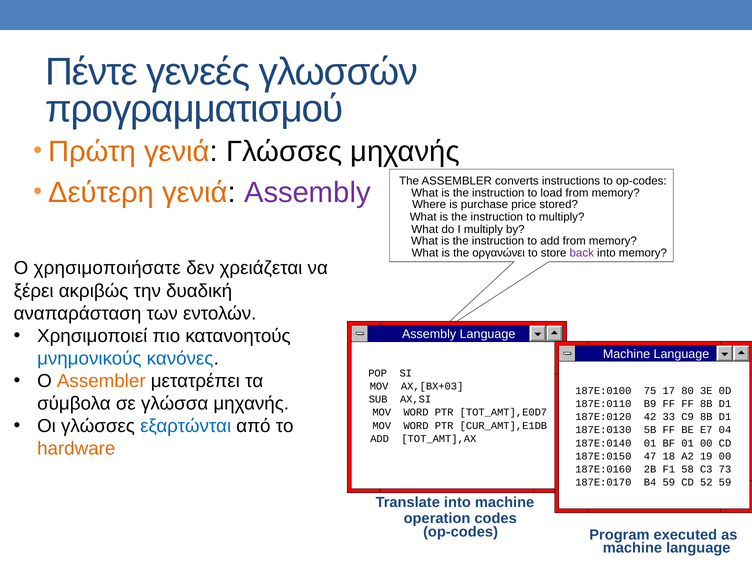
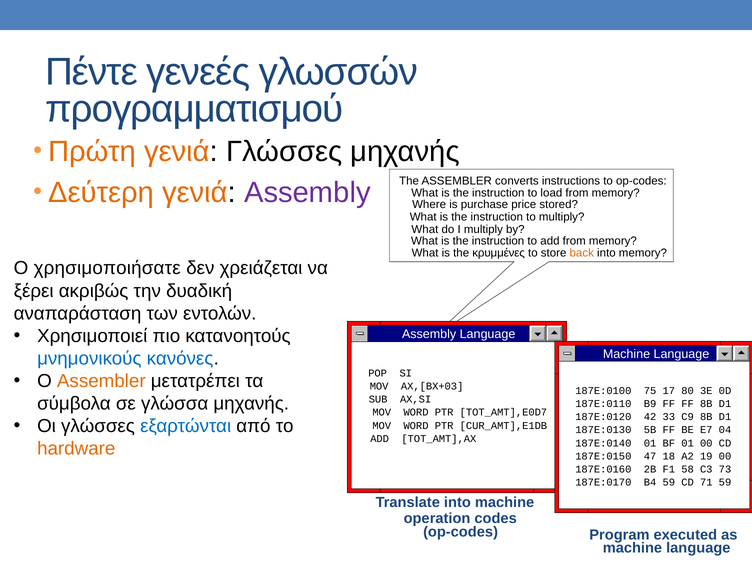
οργανώνει: οργανώνει -> κρυμμένες
back colour: purple -> orange
52: 52 -> 71
